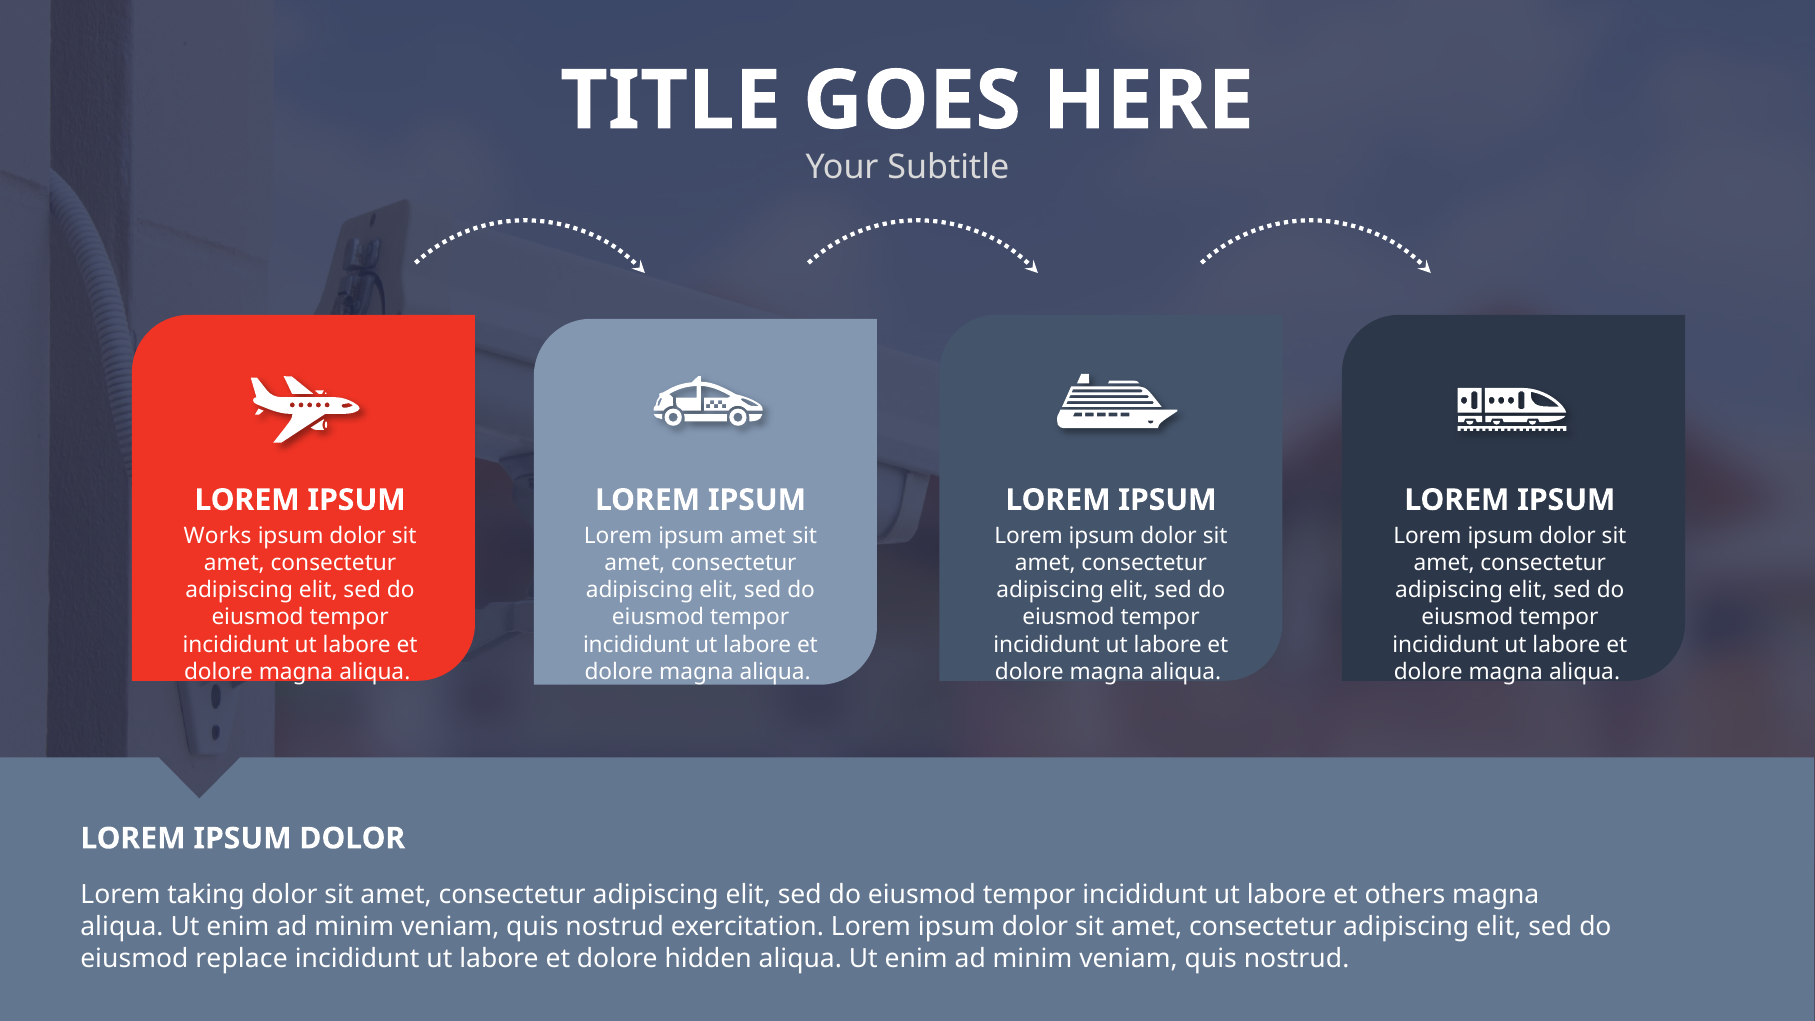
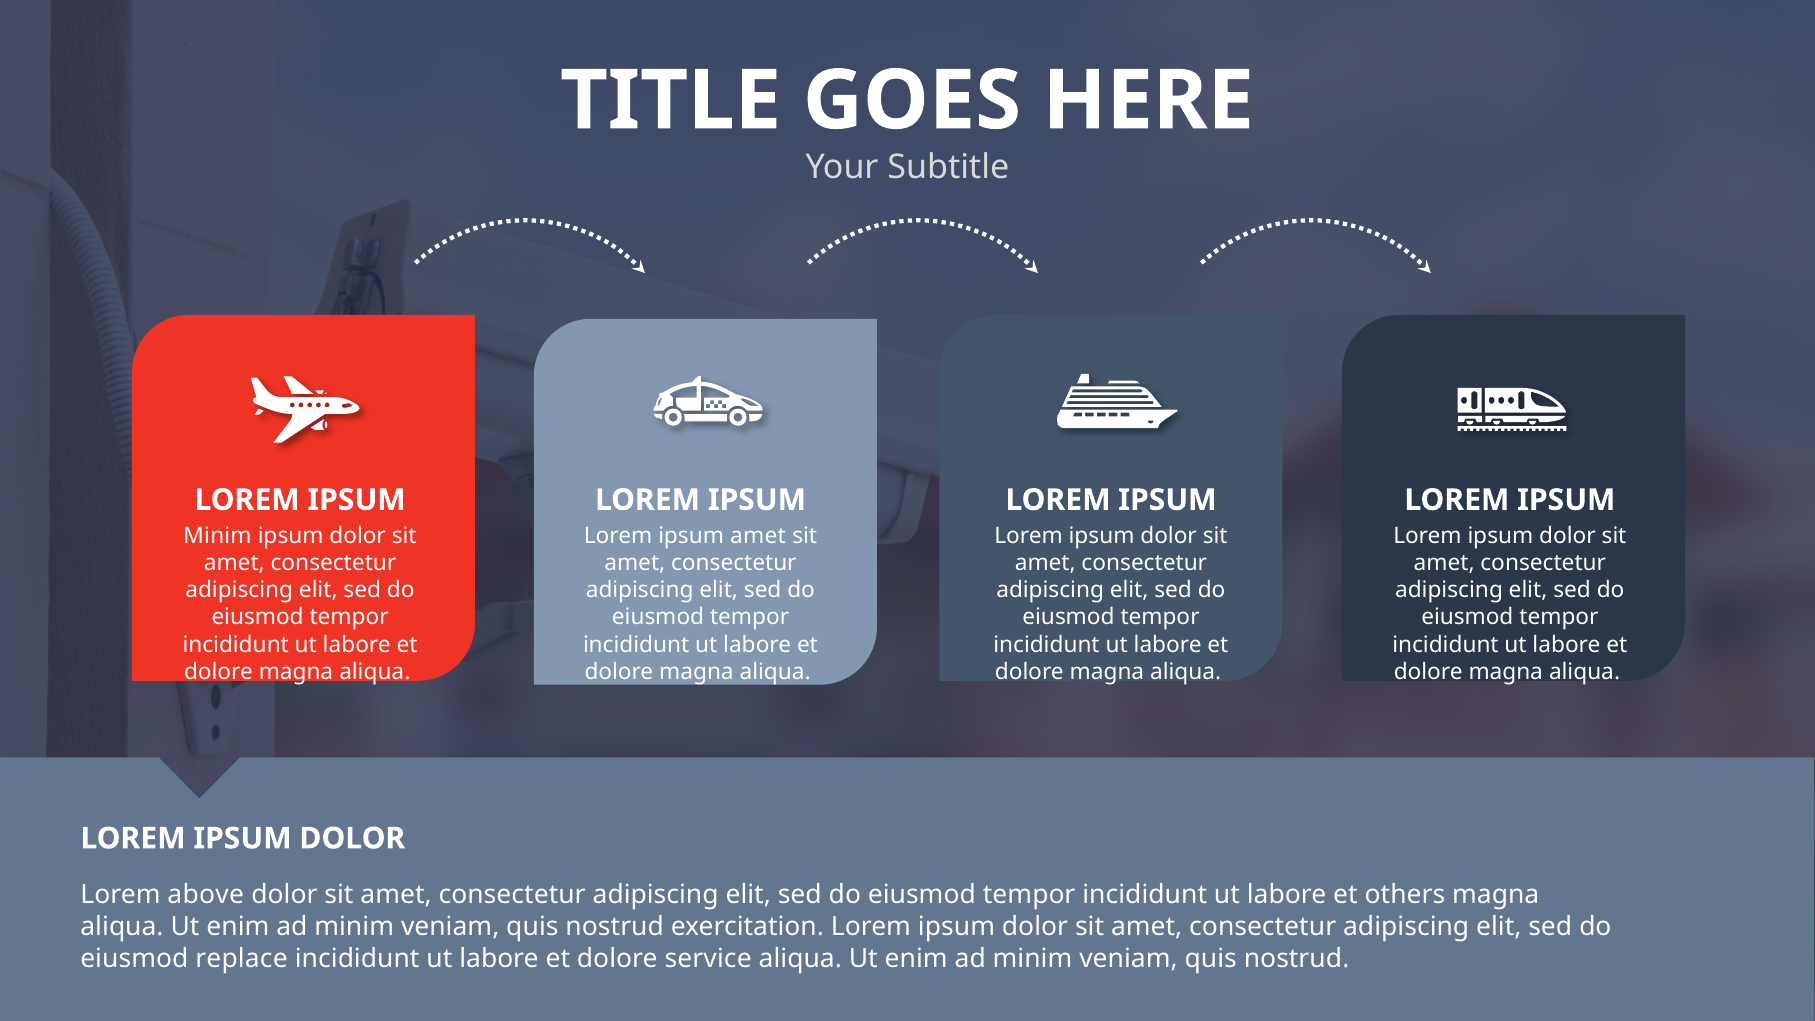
Works at (218, 536): Works -> Minim
taking: taking -> above
hidden: hidden -> service
